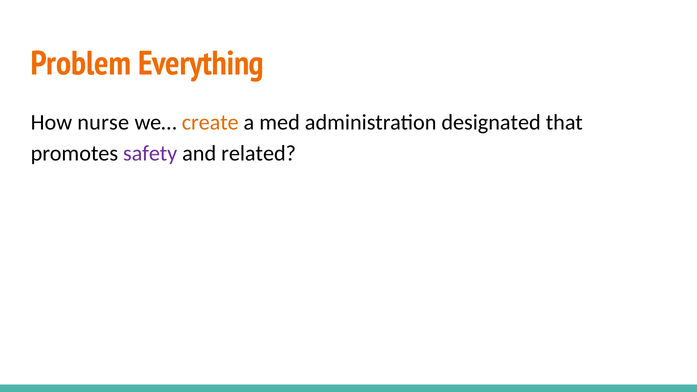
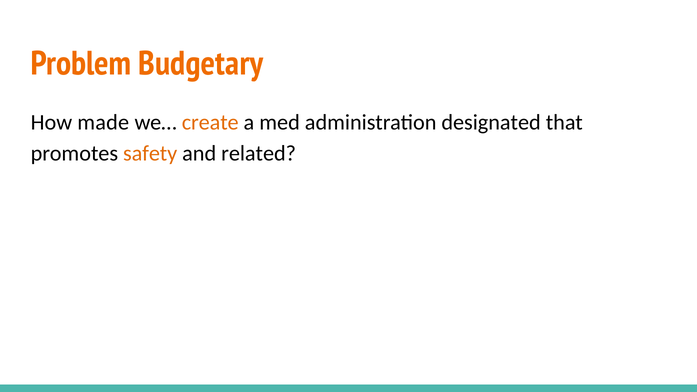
Everything: Everything -> Budgetary
nurse: nurse -> made
safety colour: purple -> orange
